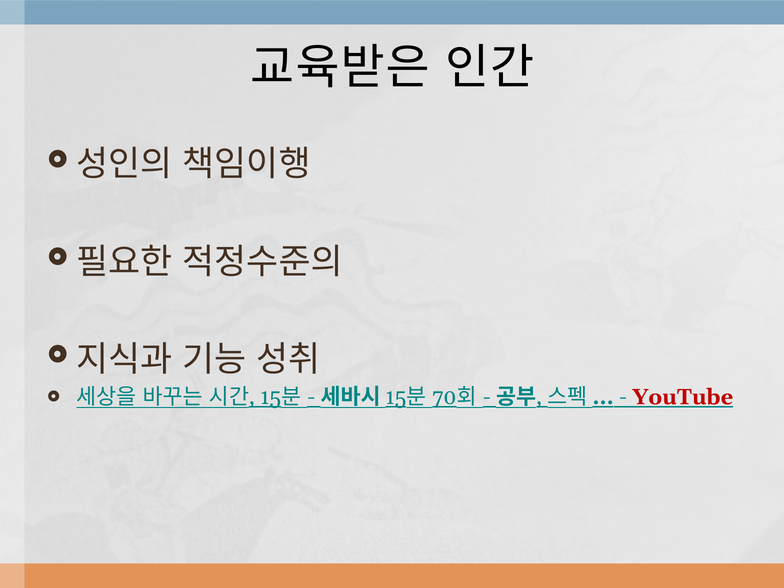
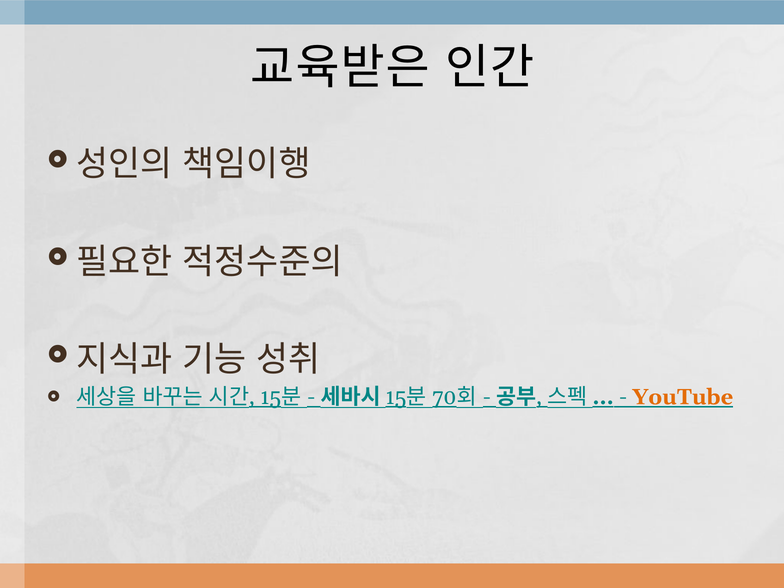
YouTube colour: red -> orange
